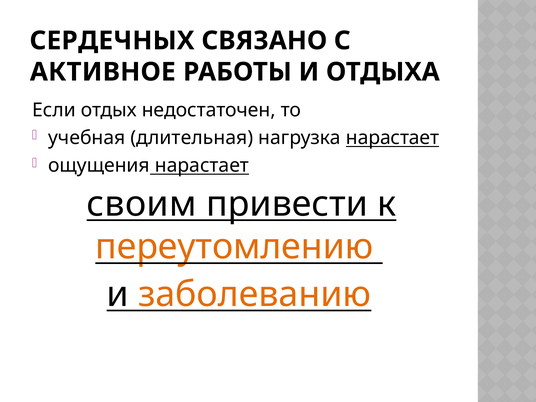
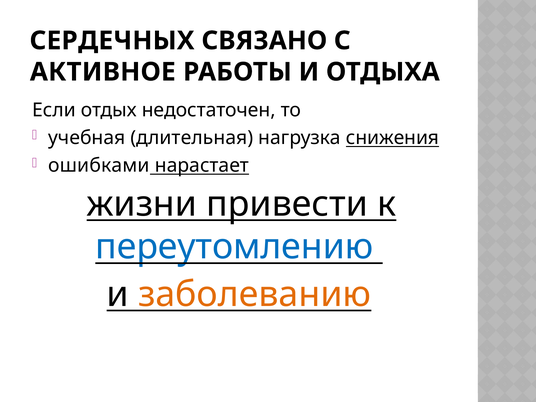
нагрузка нарастает: нарастает -> снижения
ощущения: ощущения -> ошибками
своим: своим -> жизни
переутомлению colour: orange -> blue
